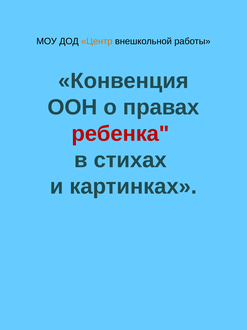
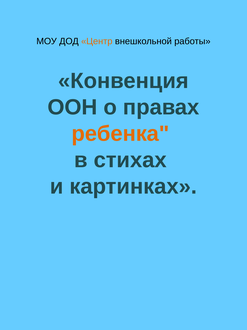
ребенка colour: red -> orange
